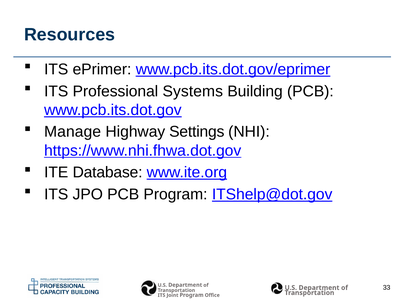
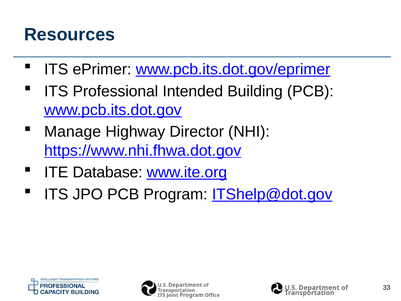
Systems: Systems -> Intended
Settings: Settings -> Director
